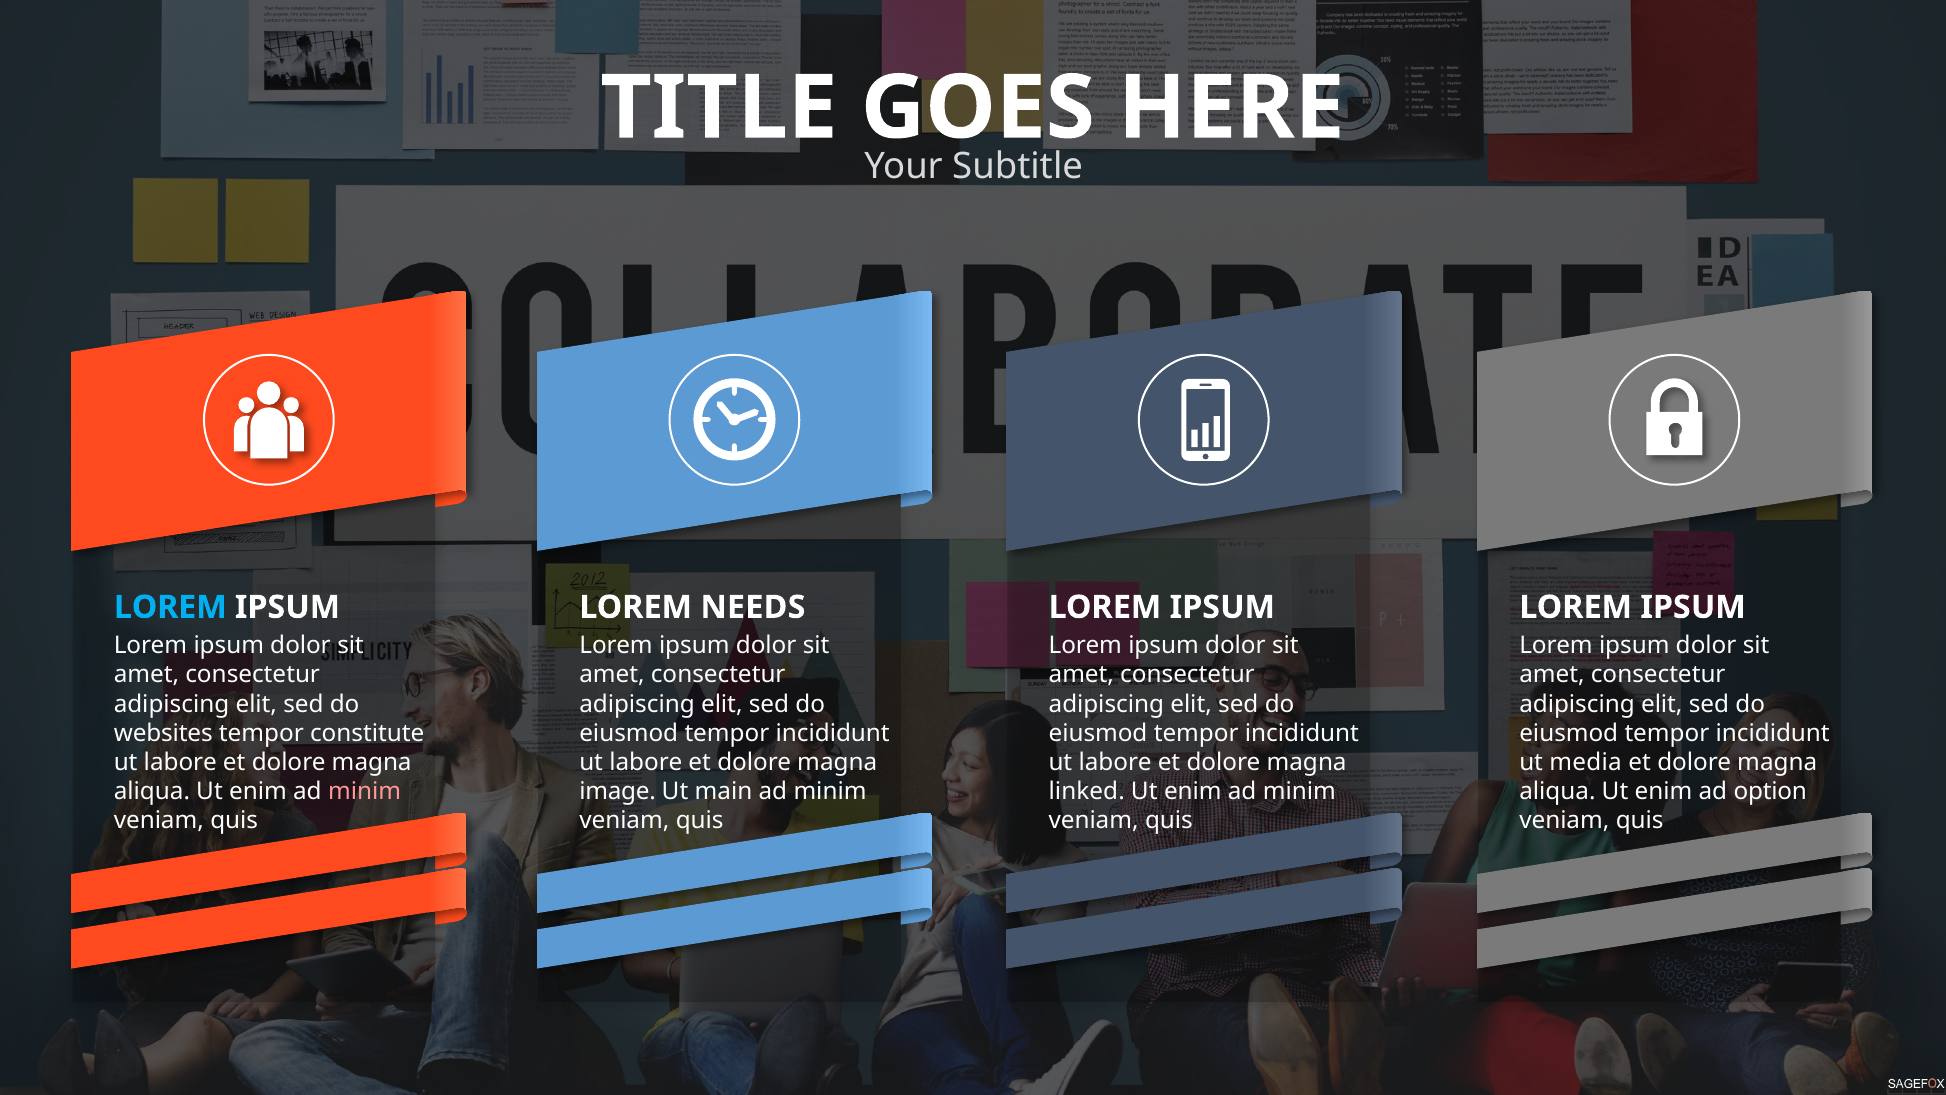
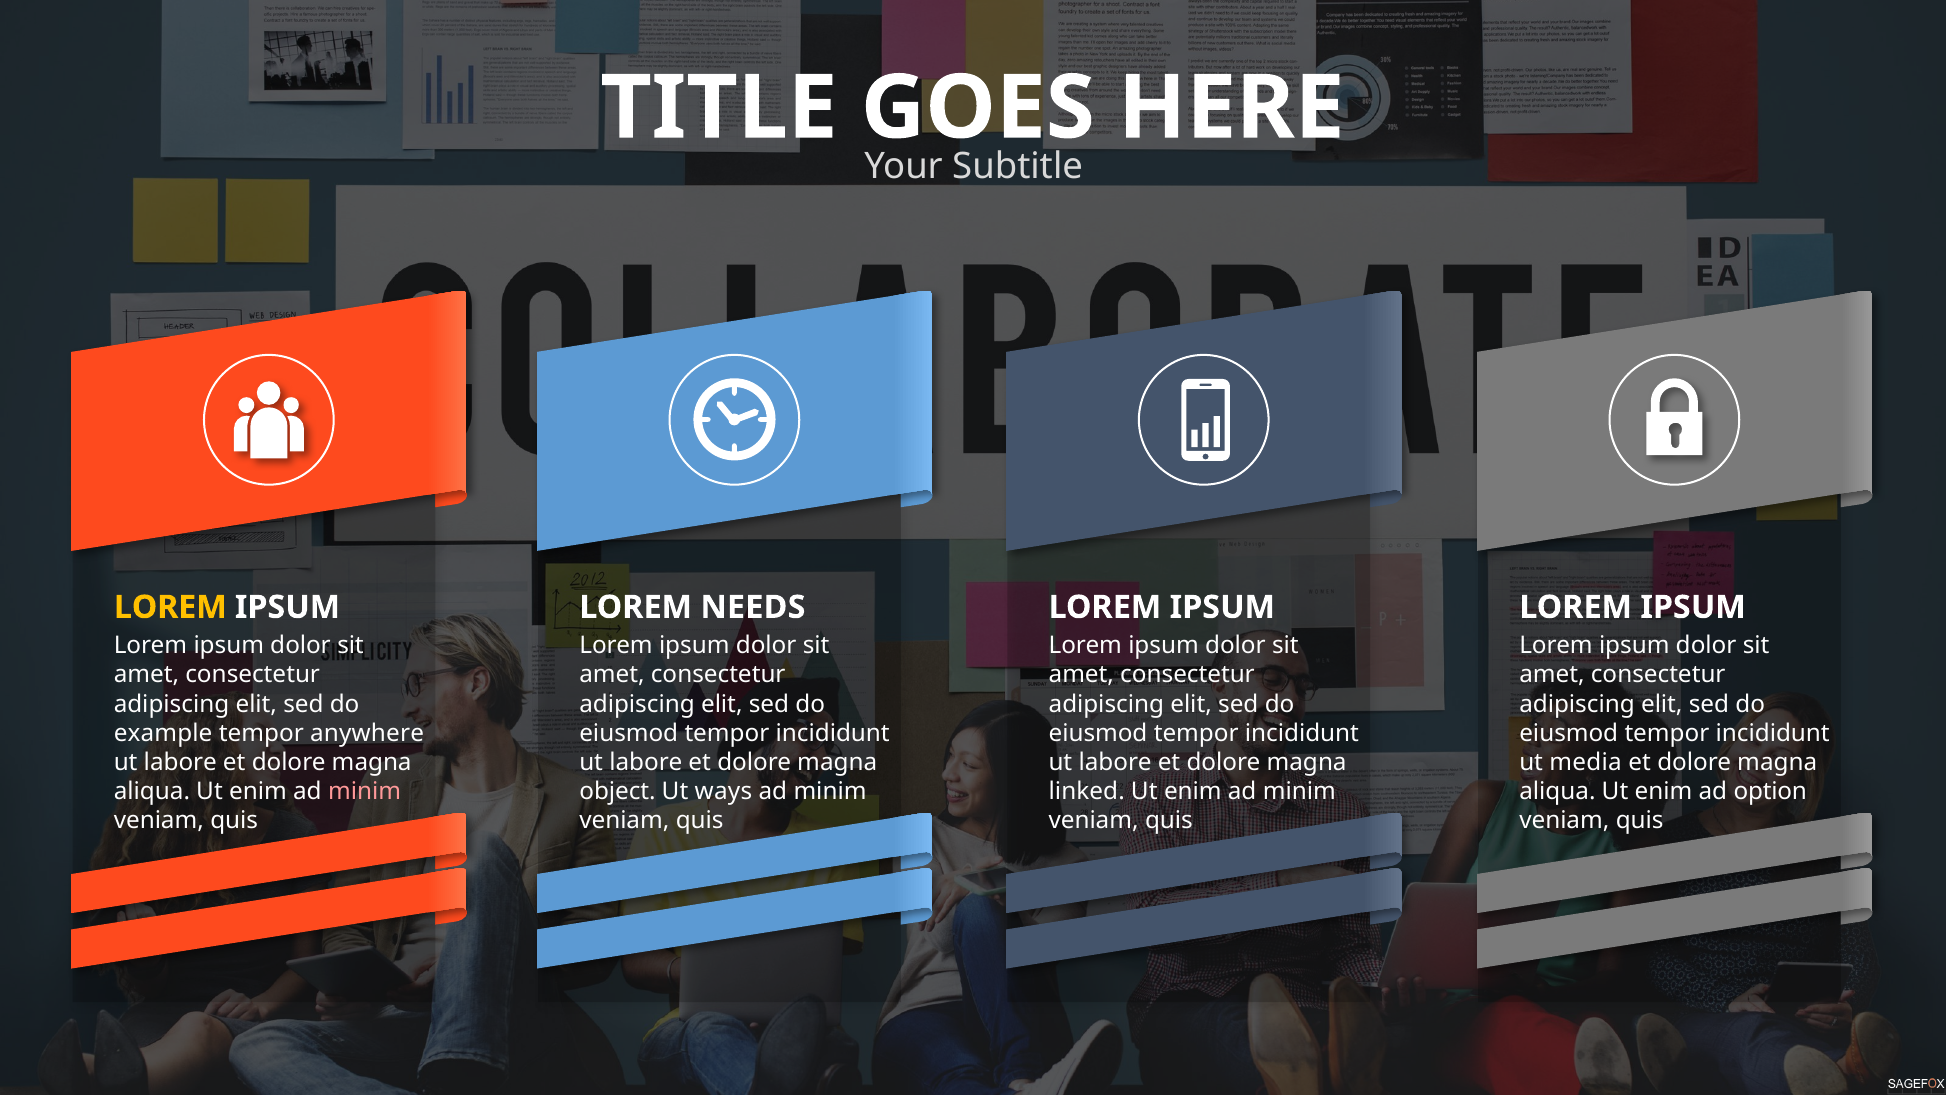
LOREM at (170, 607) colour: light blue -> yellow
websites: websites -> example
constitute: constitute -> anywhere
image: image -> object
main: main -> ways
